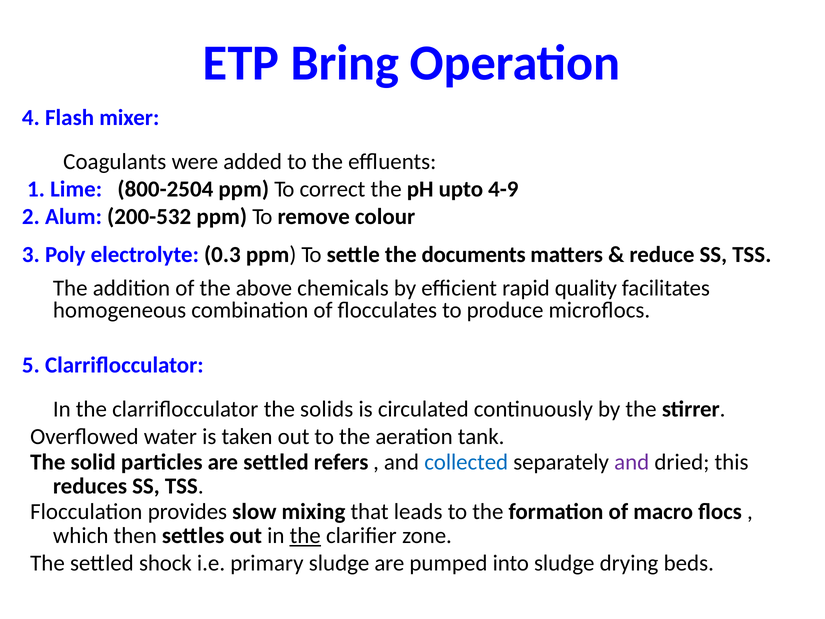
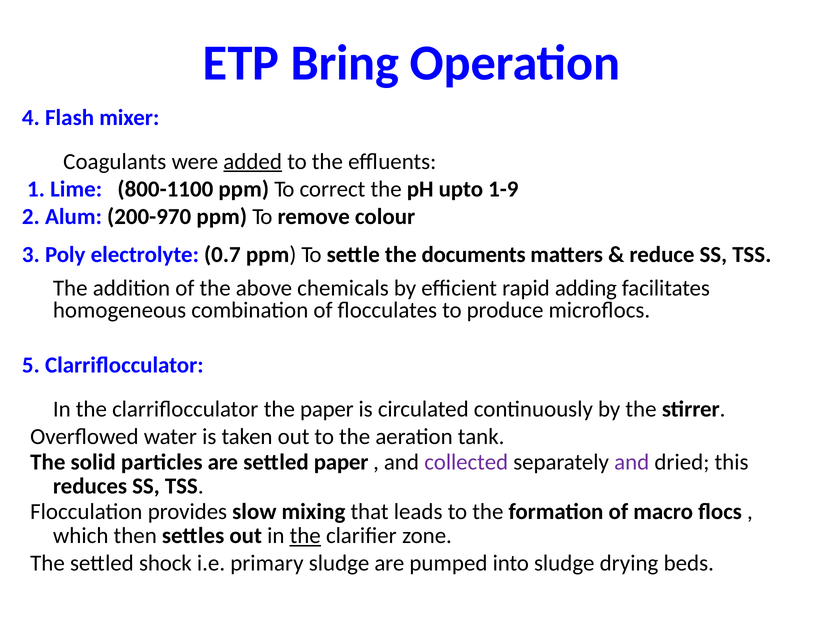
added underline: none -> present
800-2504: 800-2504 -> 800-1100
4-9: 4-9 -> 1-9
200-532: 200-532 -> 200-970
0.3: 0.3 -> 0.7
quality: quality -> adding
the solids: solids -> paper
settled refers: refers -> paper
collected colour: blue -> purple
